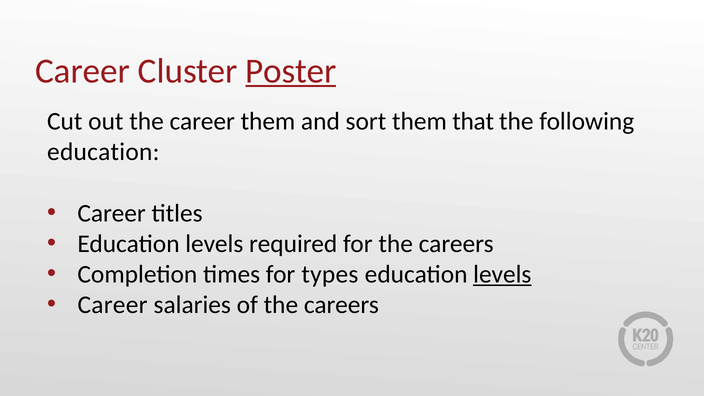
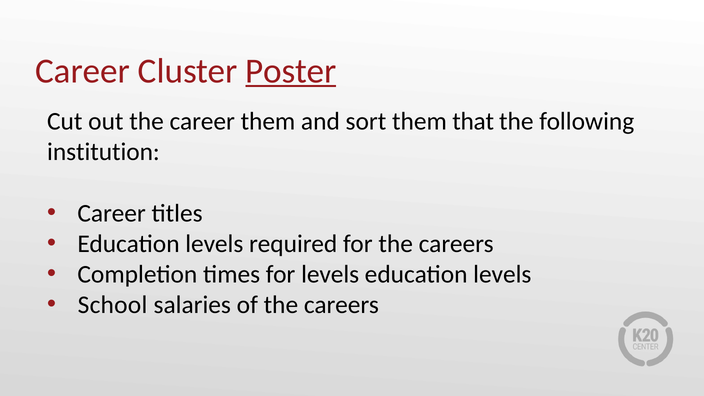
education at (103, 152): education -> institution
for types: types -> levels
levels at (502, 274) underline: present -> none
Career at (113, 305): Career -> School
